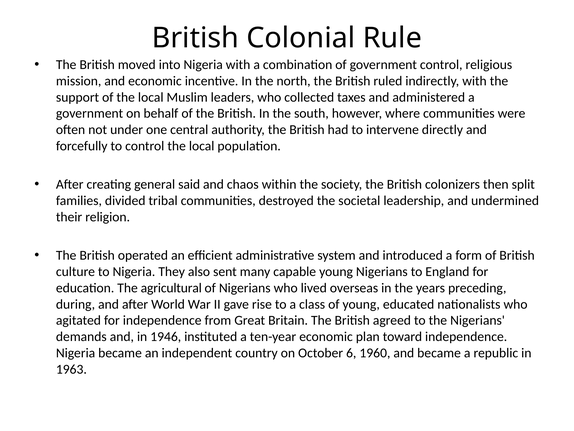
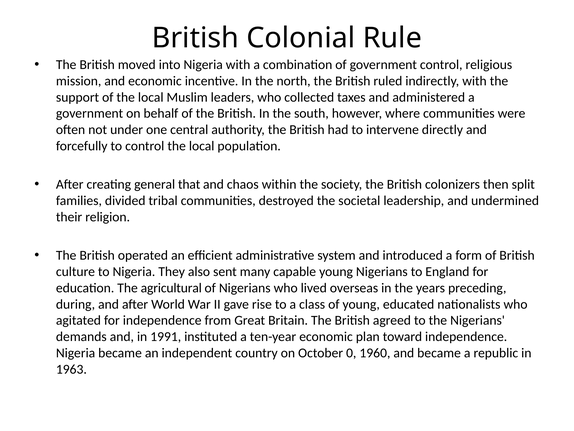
said: said -> that
1946: 1946 -> 1991
6: 6 -> 0
